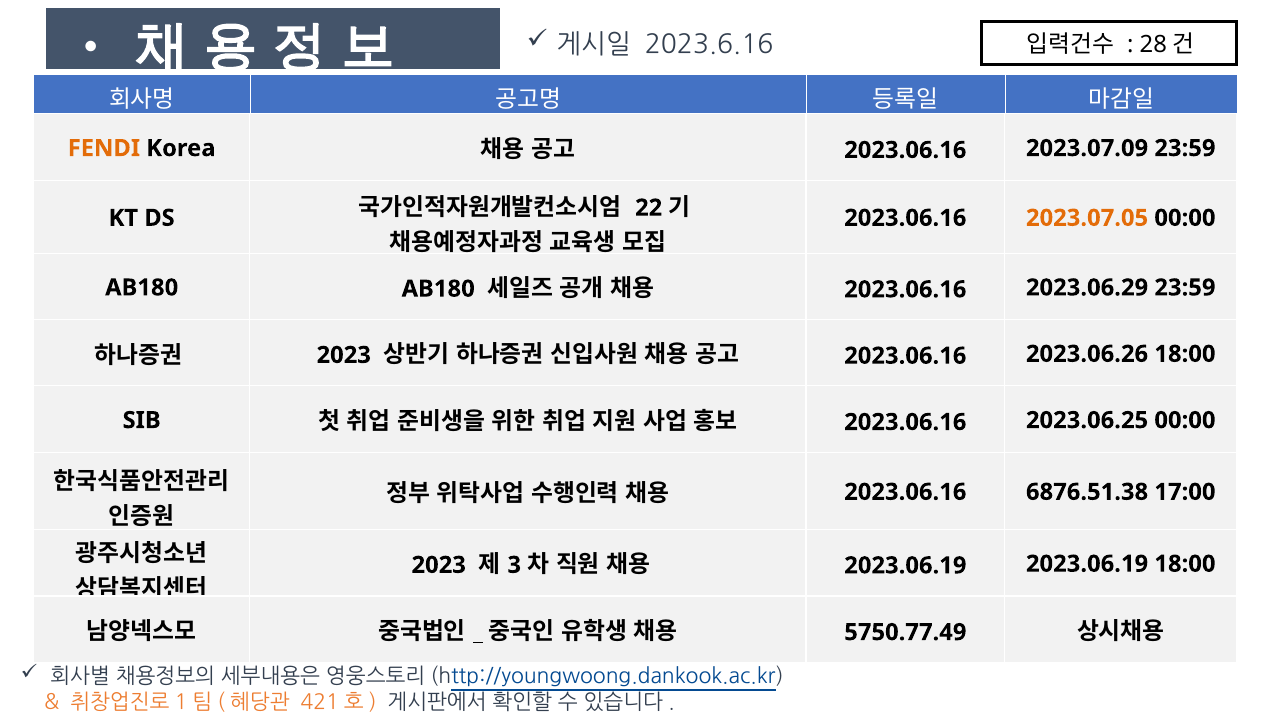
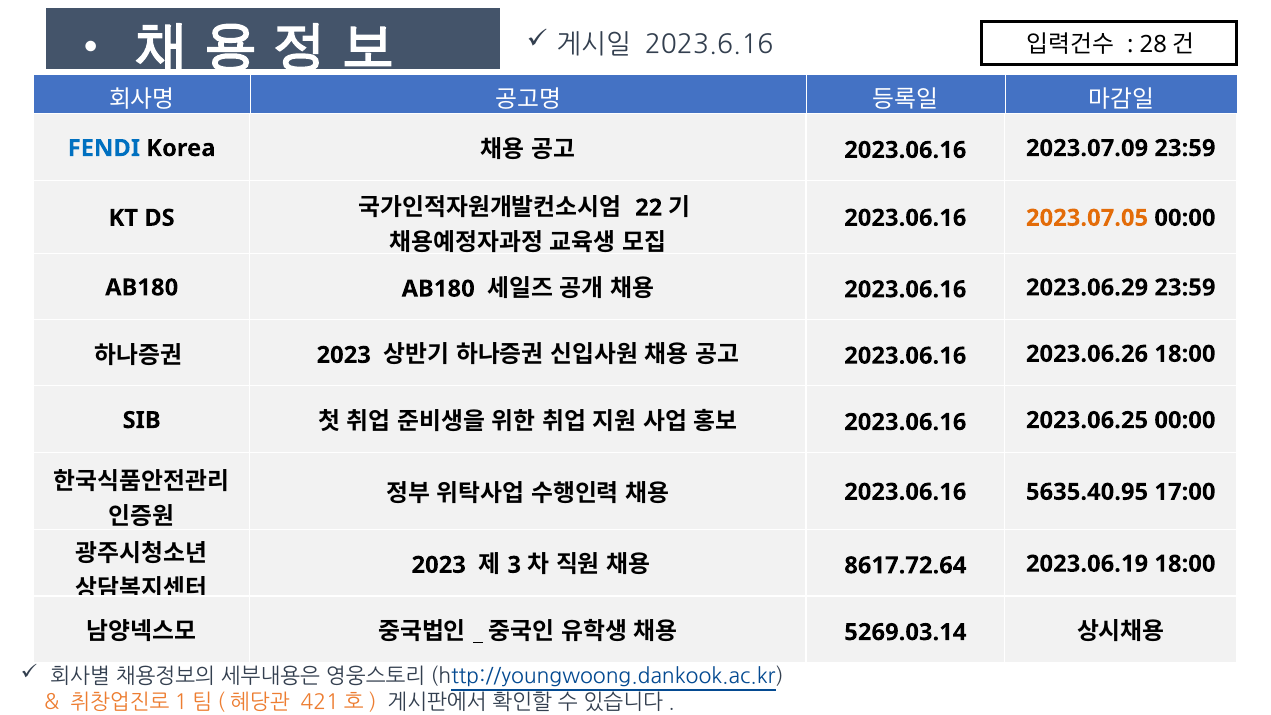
FENDI colour: orange -> blue
6876.51.38: 6876.51.38 -> 5635.40.95
2023.06.19 at (905, 565): 2023.06.19 -> 8617.72.64
5750.77.49: 5750.77.49 -> 5269.03.14
